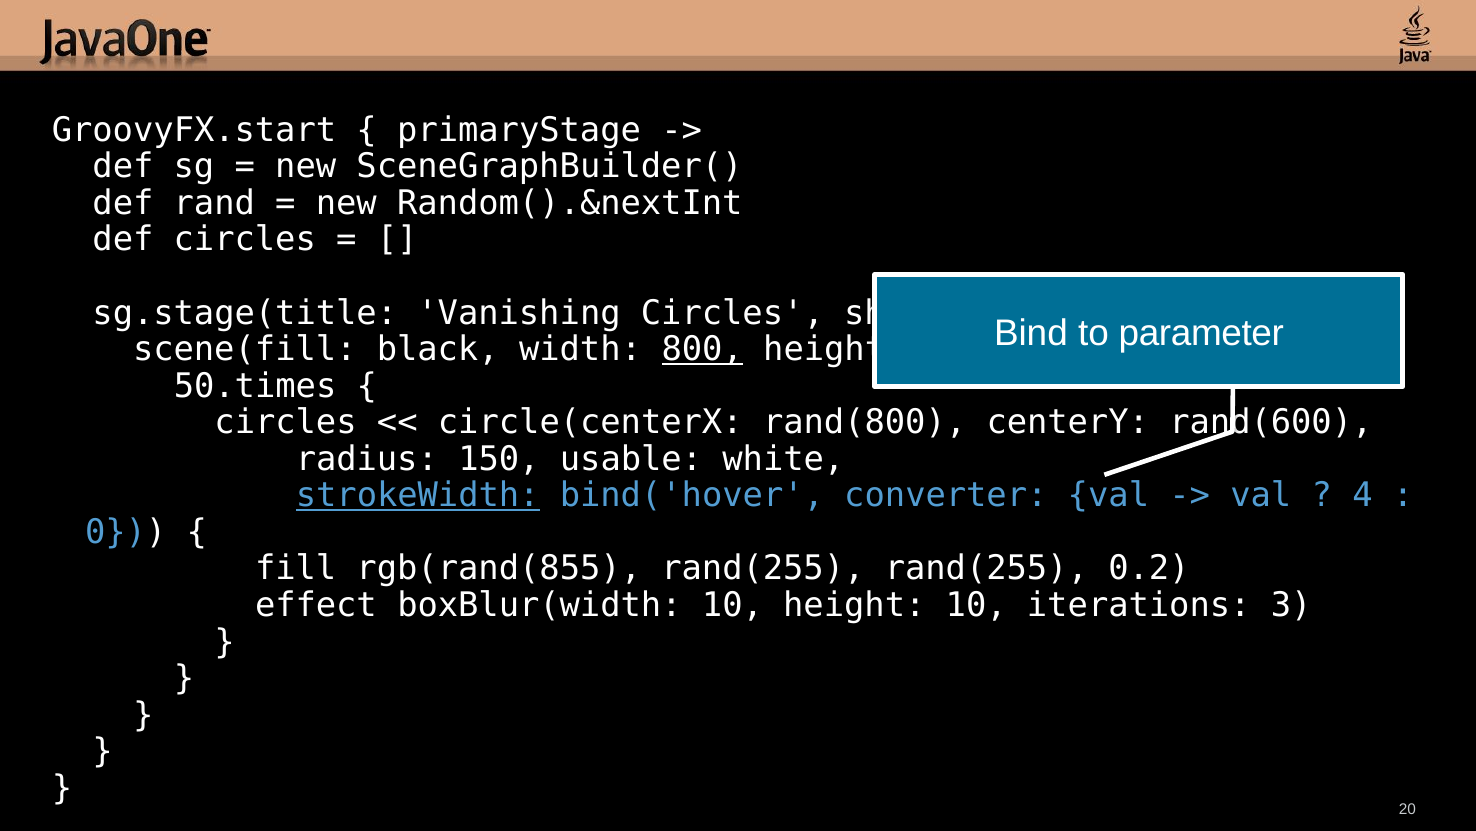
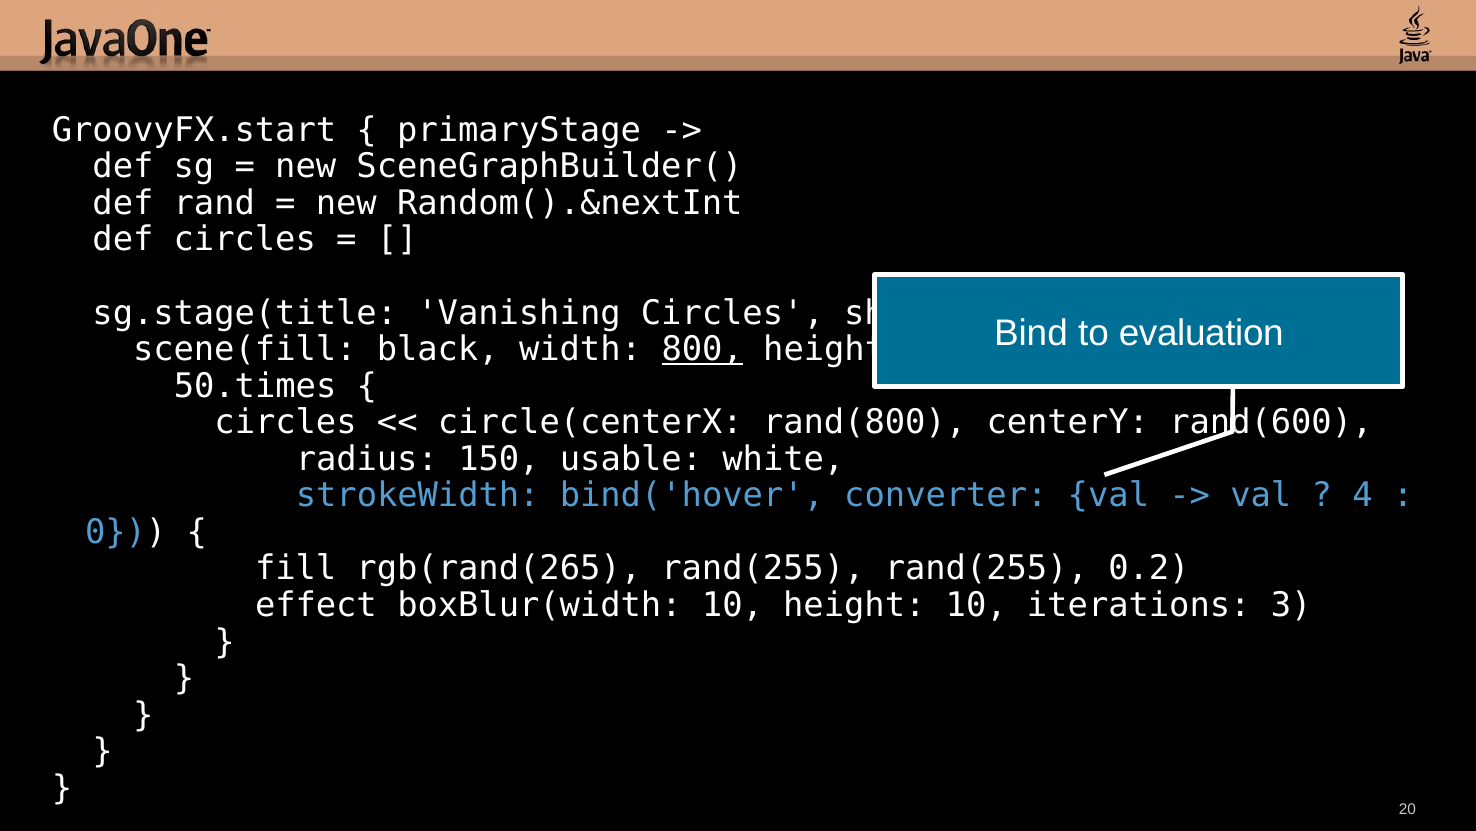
parameter: parameter -> evaluation
strokeWidth underline: present -> none
rgb(rand(855: rgb(rand(855 -> rgb(rand(265
